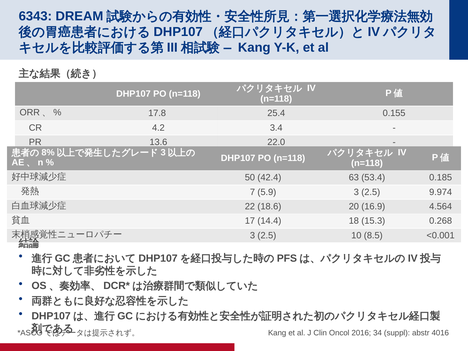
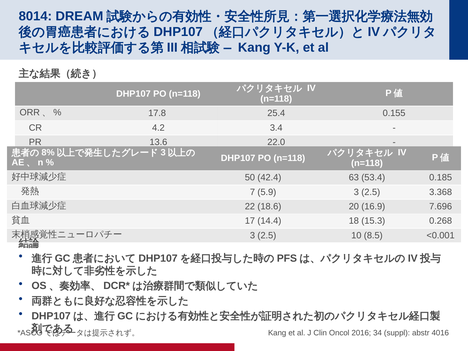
6343: 6343 -> 8014
9.974: 9.974 -> 3.368
4.564: 4.564 -> 7.696
